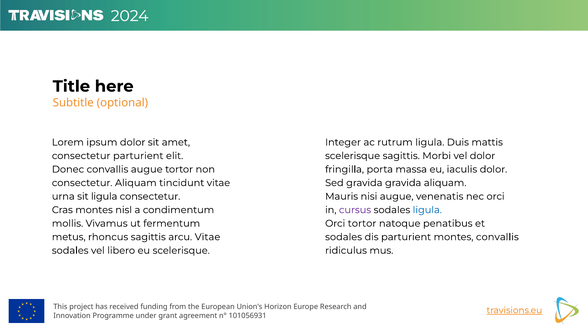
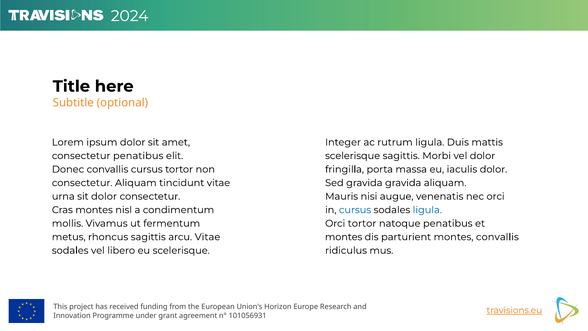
consectetur parturient: parturient -> penatibus
convallis augue: augue -> cursus
sit ligula: ligula -> dolor
cursus at (355, 210) colour: purple -> blue
sodales at (344, 237): sodales -> montes
